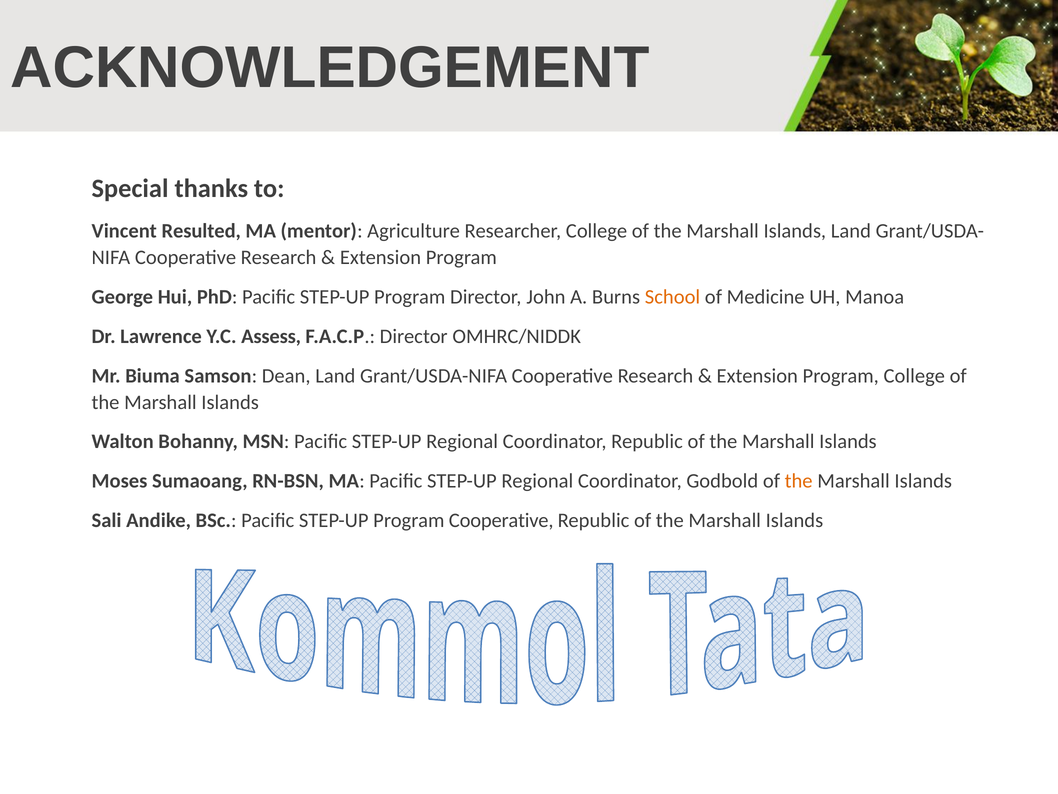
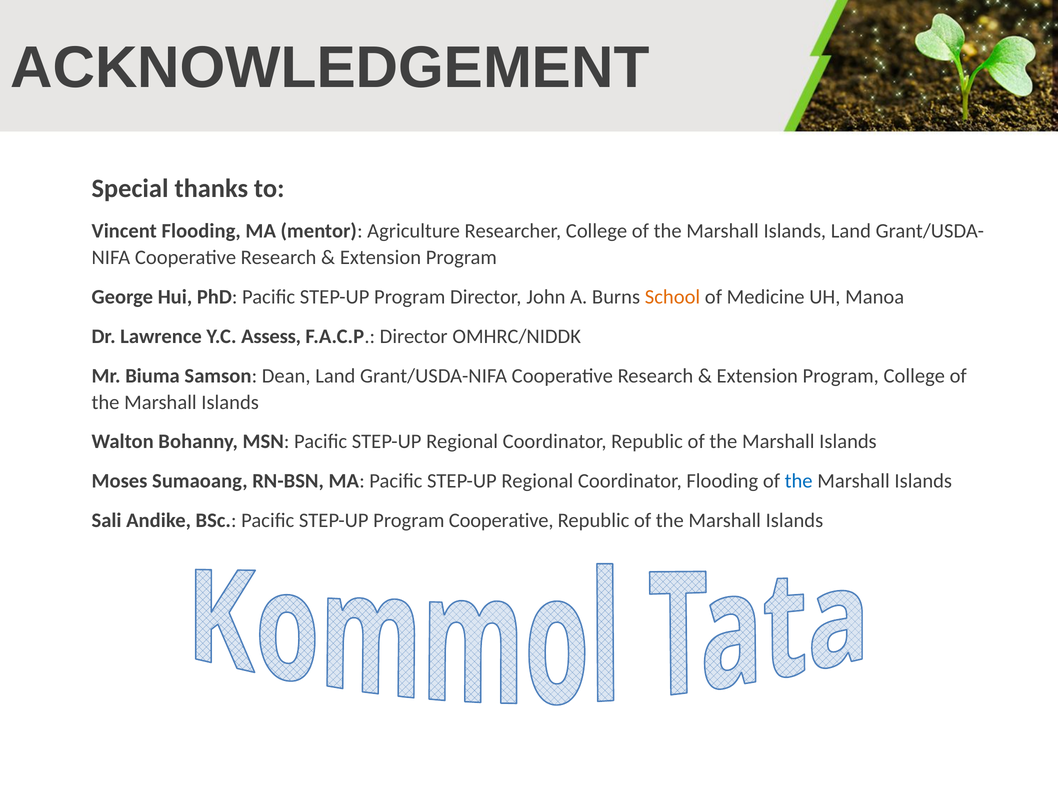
Vincent Resulted: Resulted -> Flooding
Coordinator Godbold: Godbold -> Flooding
the at (799, 481) colour: orange -> blue
